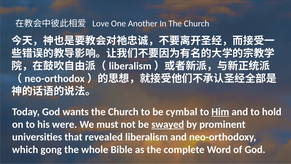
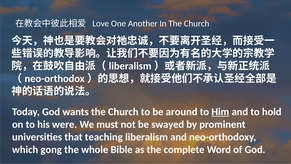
cymbal: cymbal -> around
swayed underline: present -> none
revealed: revealed -> teaching
